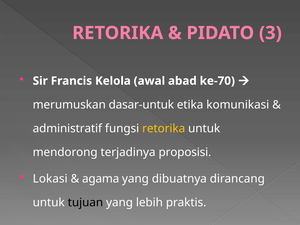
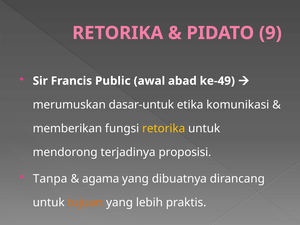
3: 3 -> 9
Kelola: Kelola -> Public
ke-70: ke-70 -> ke-49
administratif: administratif -> memberikan
Lokasi: Lokasi -> Tanpa
tujuan colour: black -> orange
